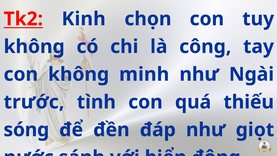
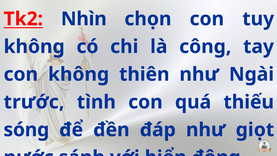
Kinh: Kinh -> Nhìn
minh: minh -> thiên
